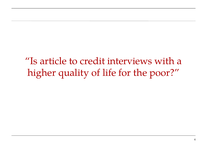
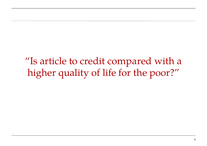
interviews: interviews -> compared
